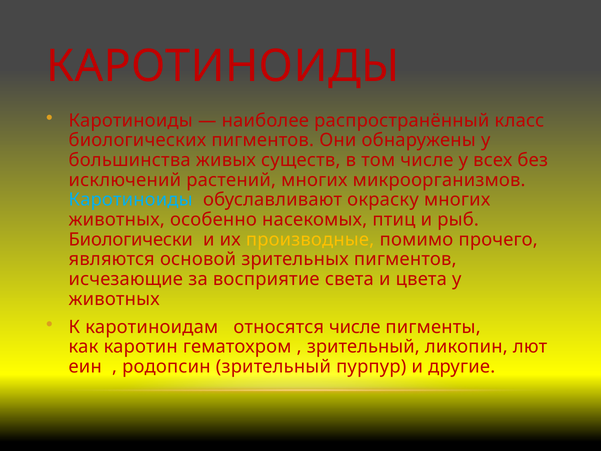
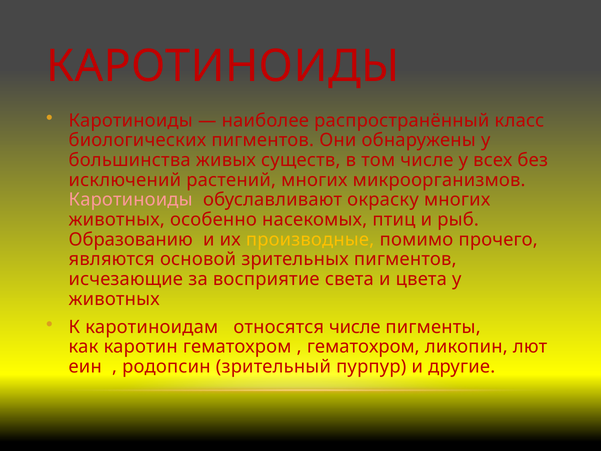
Каротиноиды at (131, 200) colour: light blue -> pink
Биологически: Биологически -> Образованию
зрительный at (363, 347): зрительный -> гематохром
